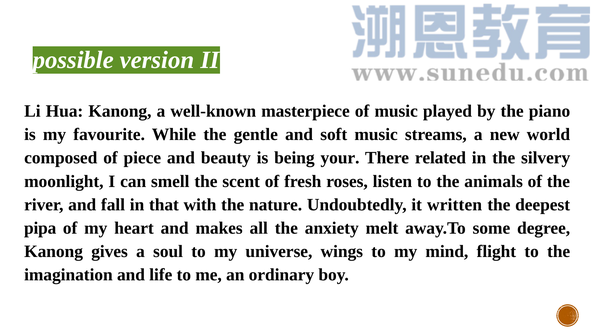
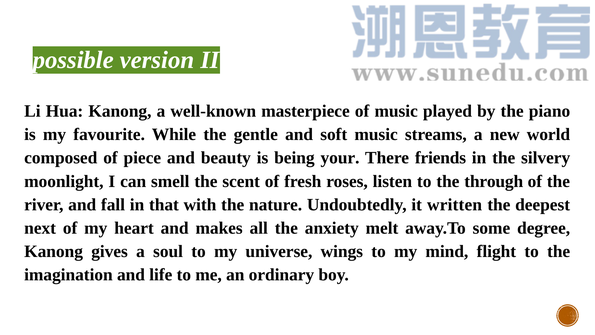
related: related -> friends
animals: animals -> through
pipa: pipa -> next
